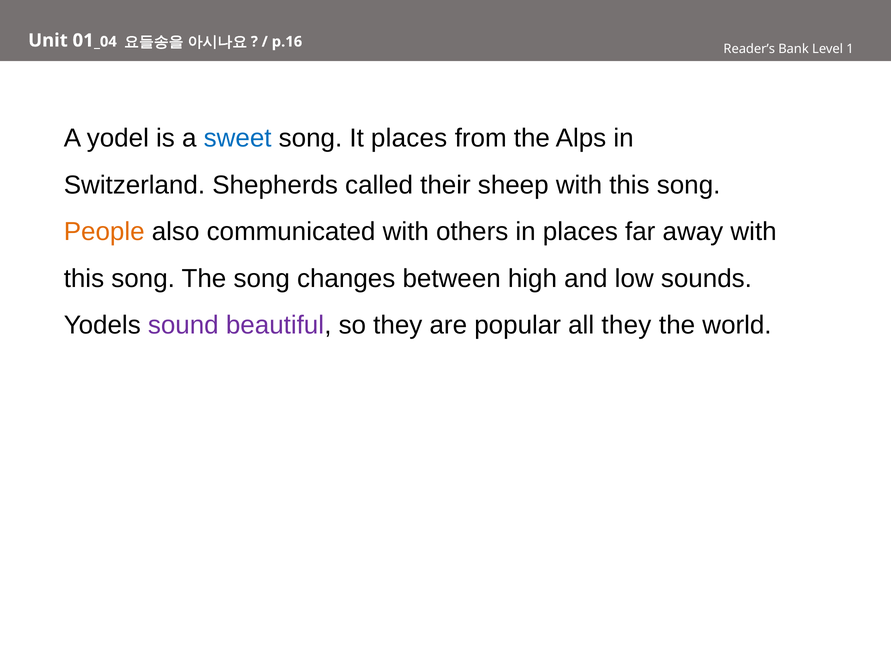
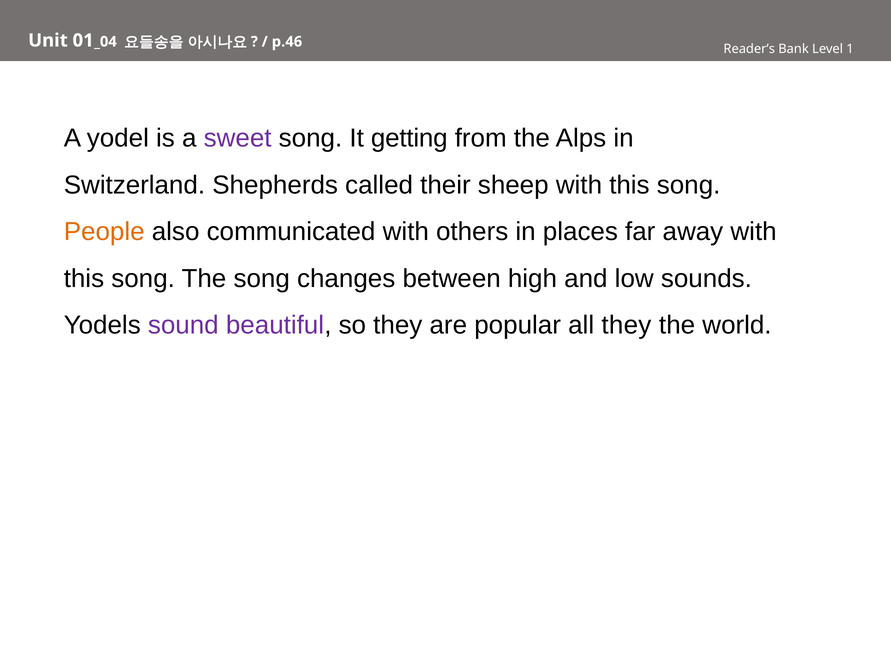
p.16: p.16 -> p.46
sweet colour: blue -> purple
It places: places -> getting
